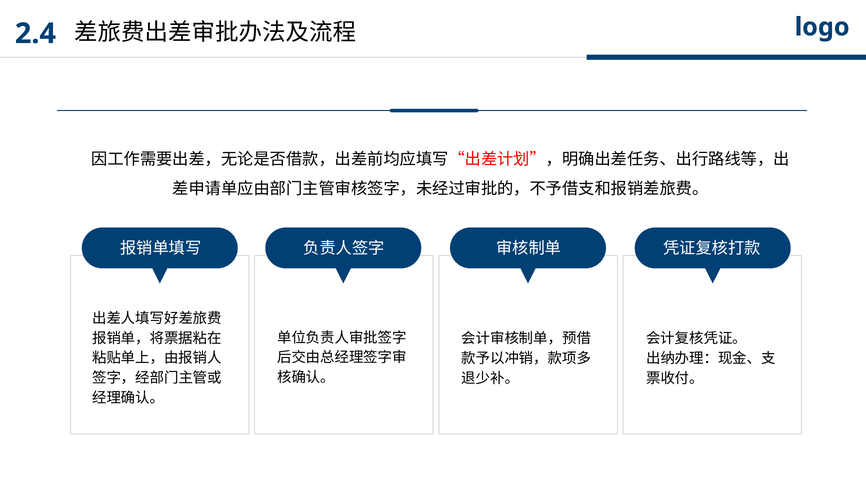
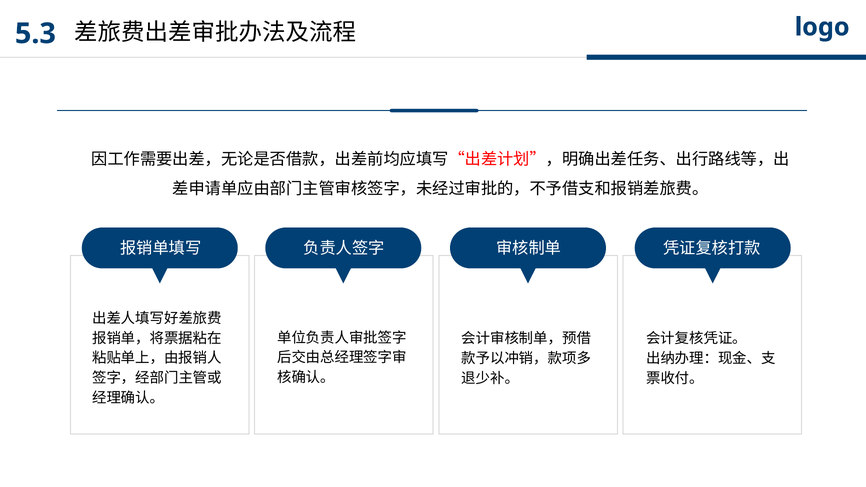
2.4: 2.4 -> 5.3
